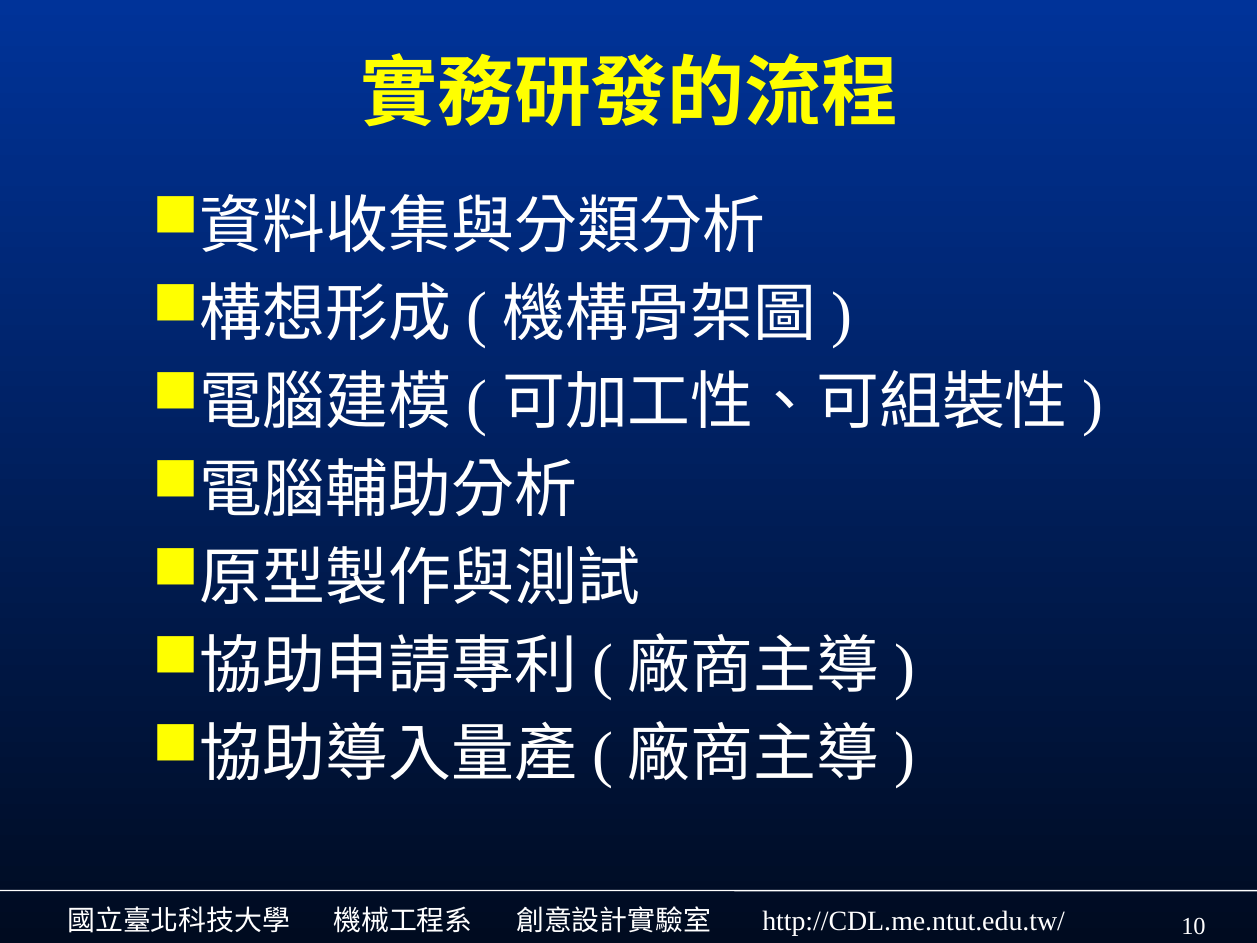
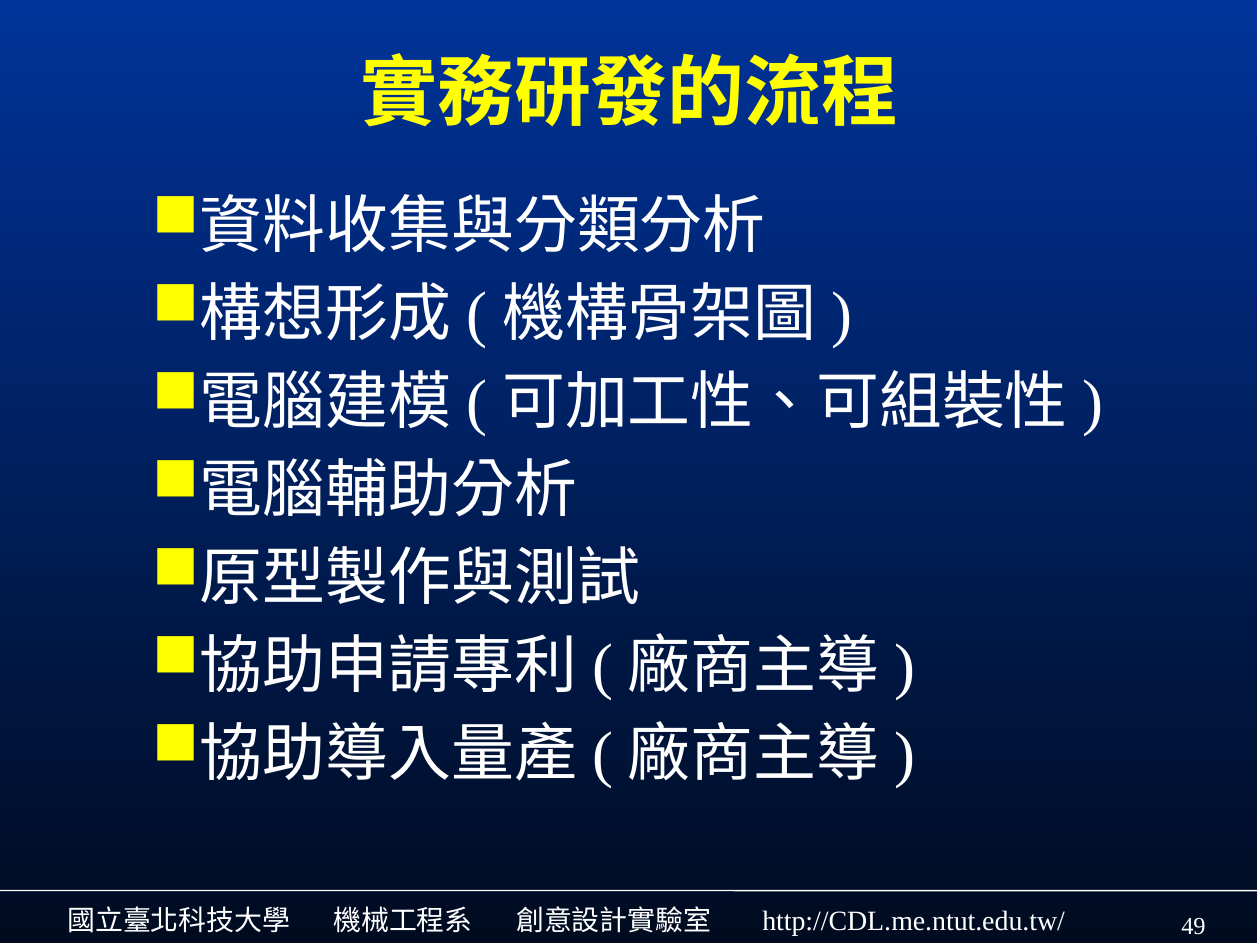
10: 10 -> 49
